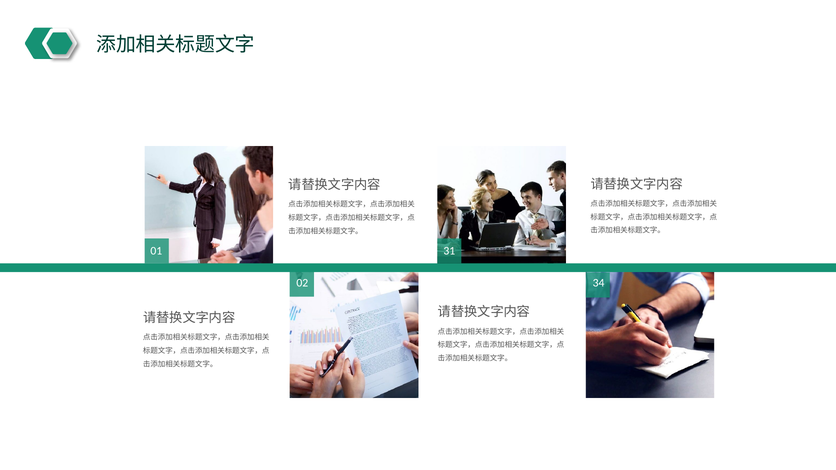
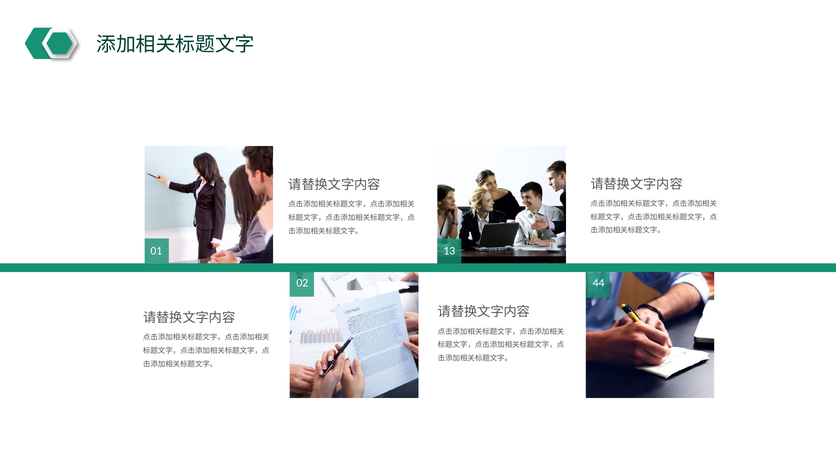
31: 31 -> 13
34: 34 -> 44
